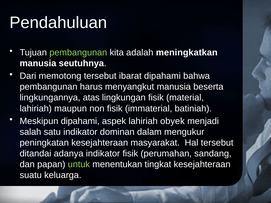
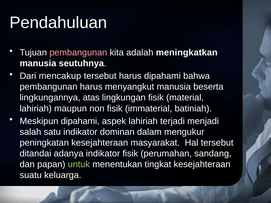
pembangunan at (78, 53) colour: light green -> pink
memotong: memotong -> mencakup
tersebut ibarat: ibarat -> harus
obyek: obyek -> terjadi
